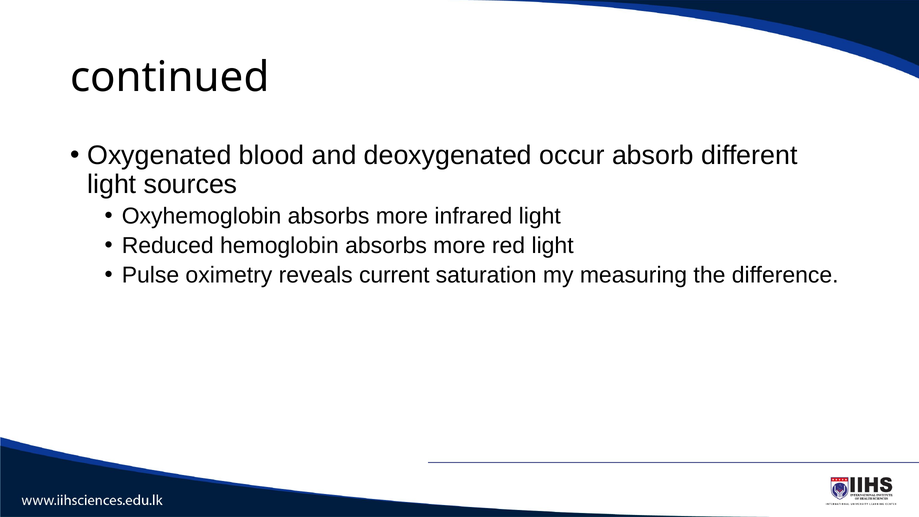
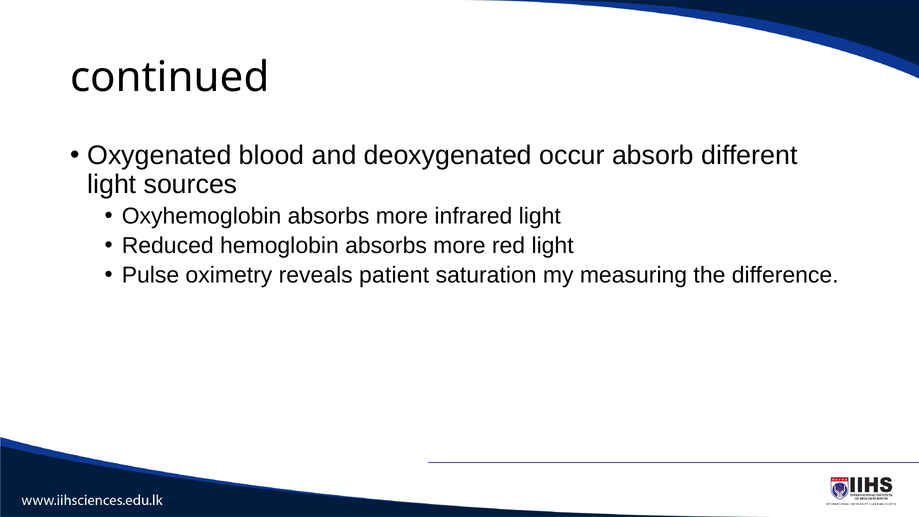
current: current -> patient
